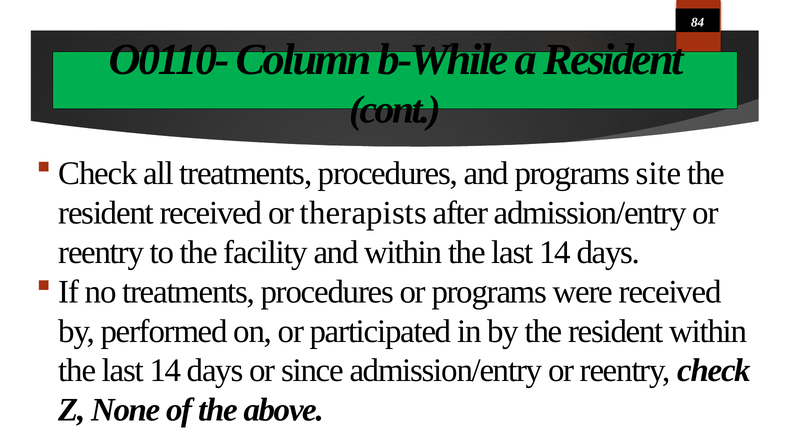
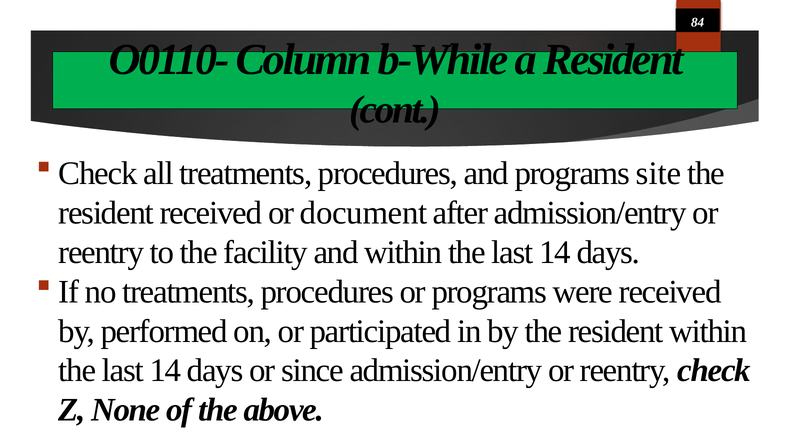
therapists: therapists -> document
